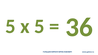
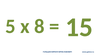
x 5: 5 -> 8
36: 36 -> 15
